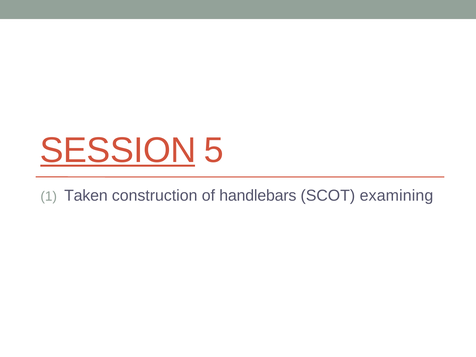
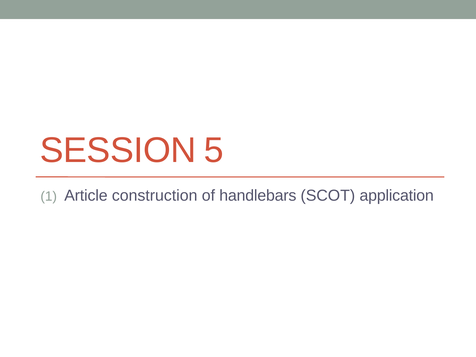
SESSION underline: present -> none
Taken: Taken -> Article
examining: examining -> application
